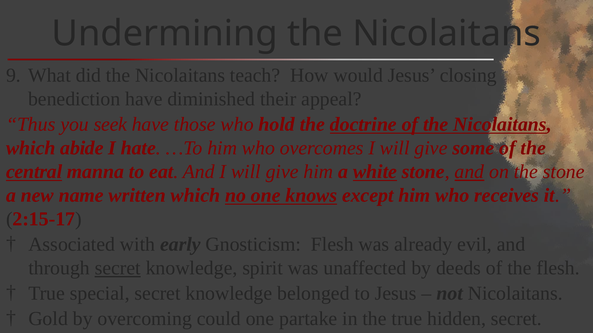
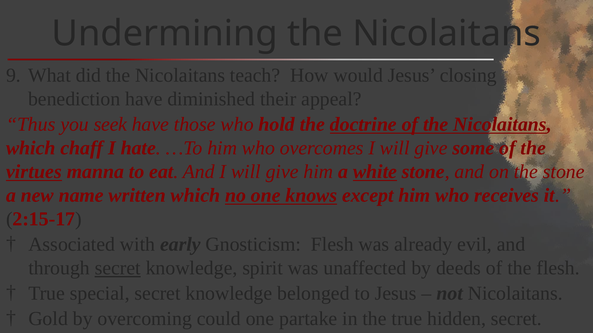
abide: abide -> chaff
central: central -> virtues
and at (469, 172) underline: present -> none
